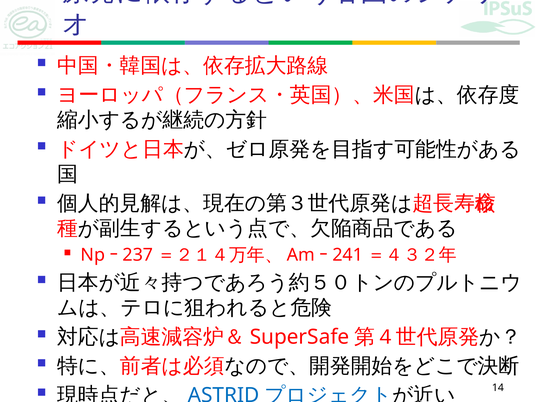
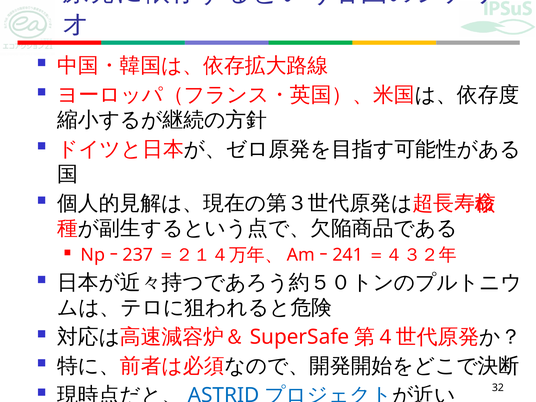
14: 14 -> 32
